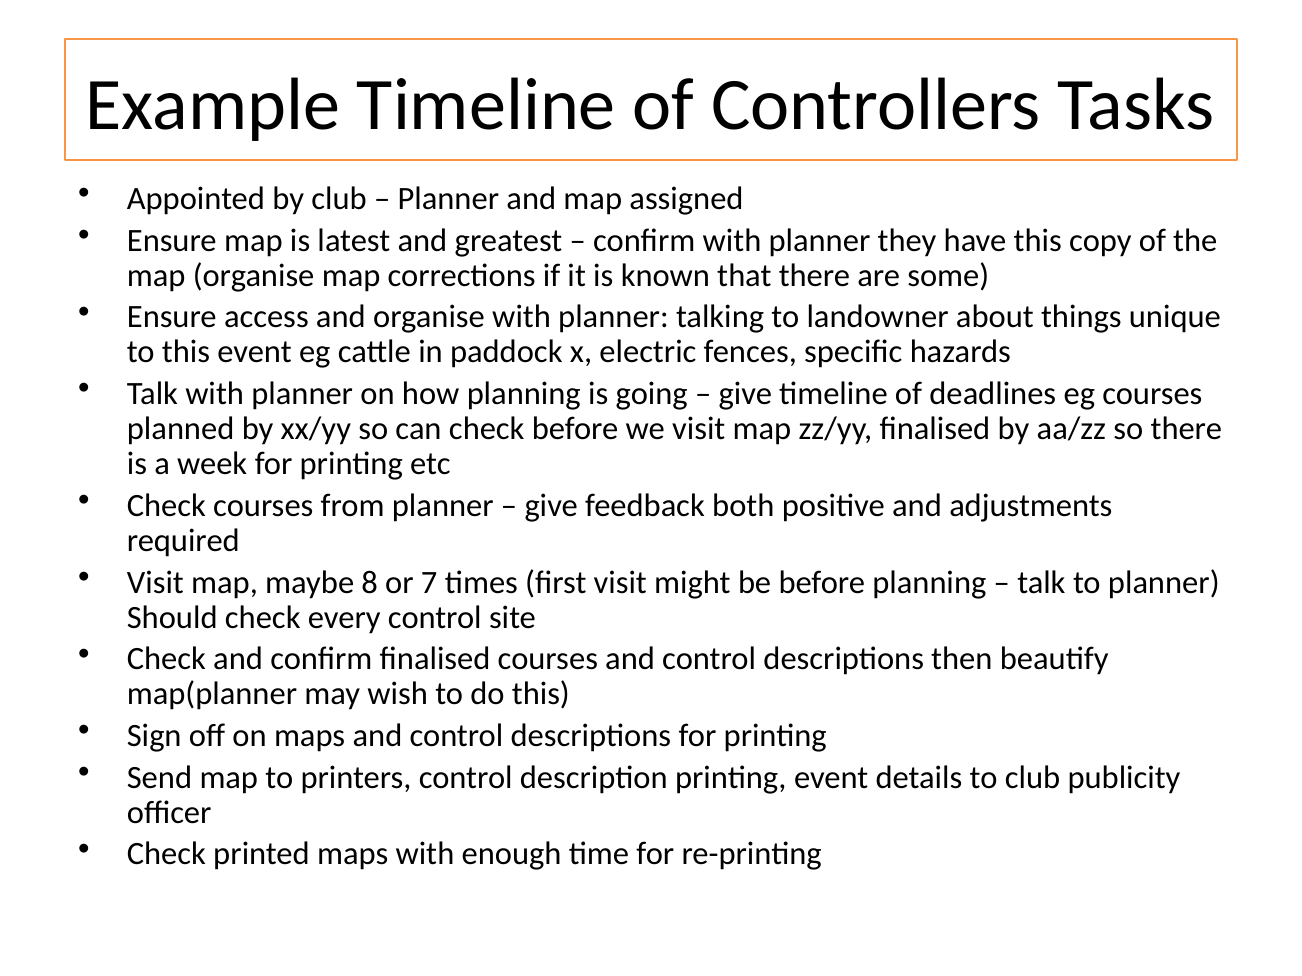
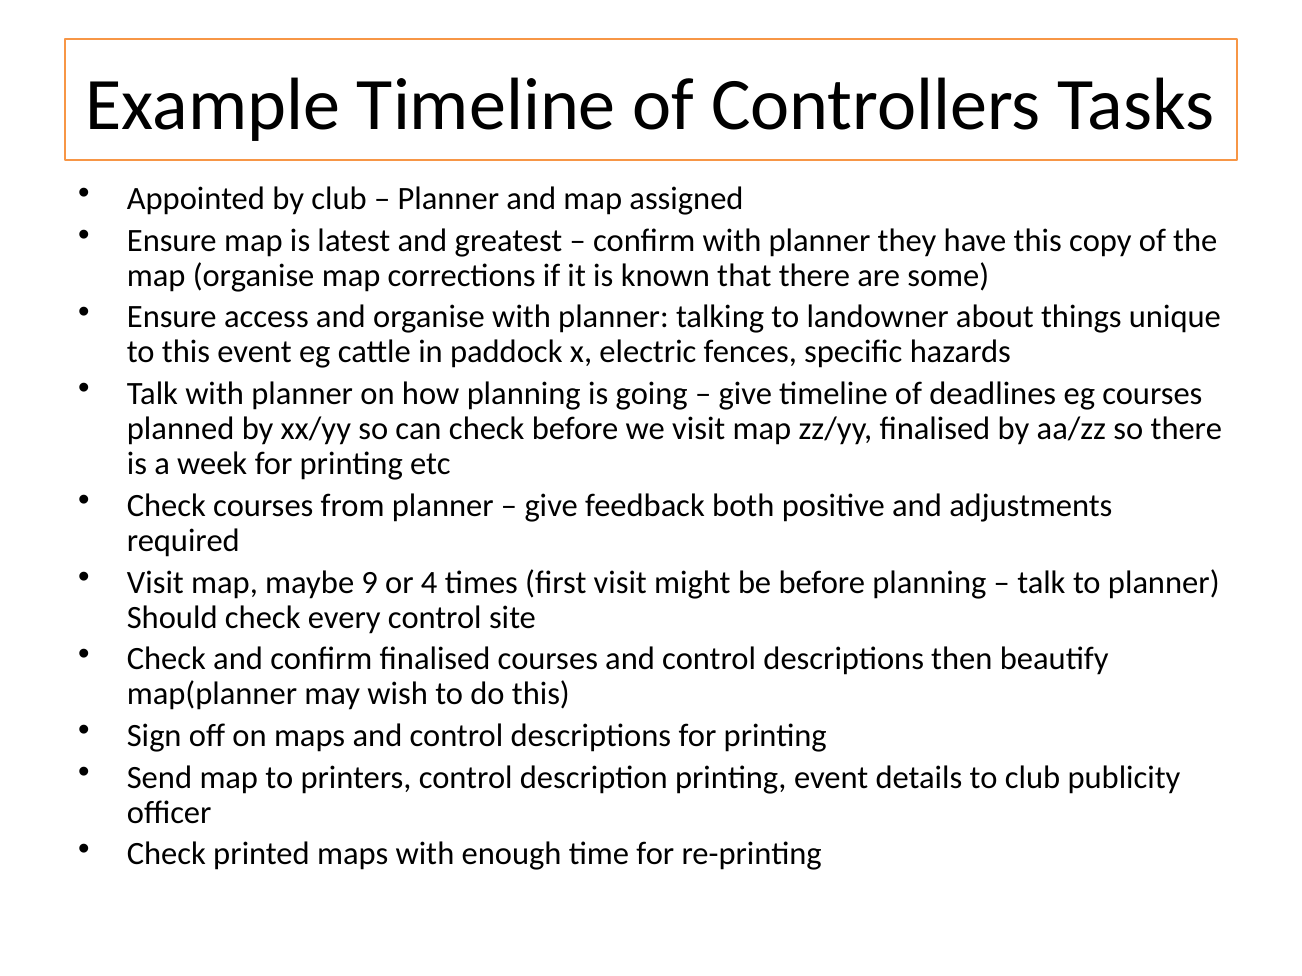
8: 8 -> 9
7: 7 -> 4
